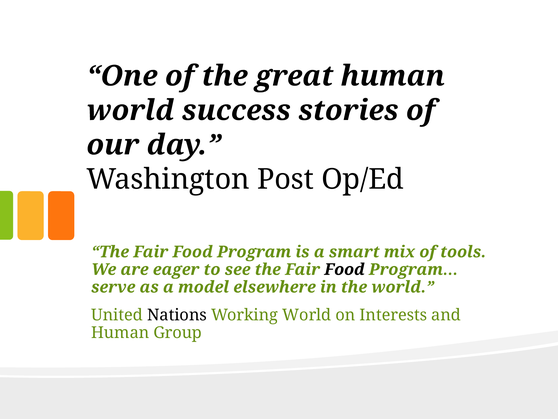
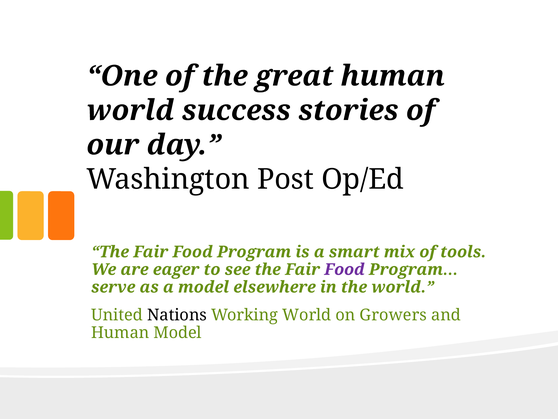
Food at (345, 269) colour: black -> purple
Interests: Interests -> Growers
Human Group: Group -> Model
